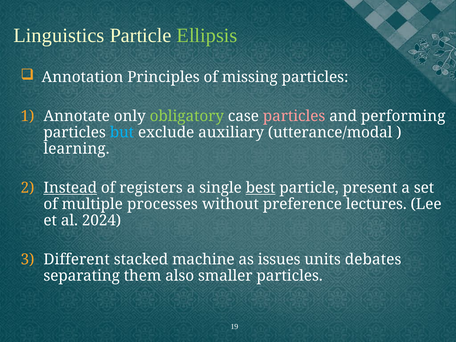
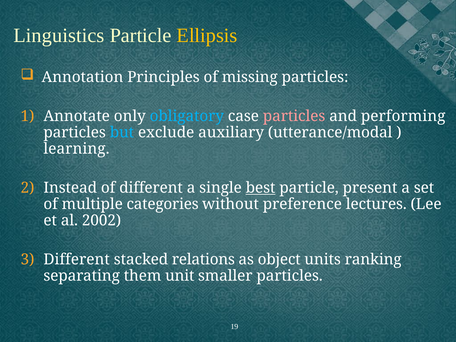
Ellipsis colour: light green -> yellow
obligatory colour: light green -> light blue
Instead underline: present -> none
of registers: registers -> different
processes: processes -> categories
2024: 2024 -> 2002
machine: machine -> relations
issues: issues -> object
debates: debates -> ranking
also: also -> unit
